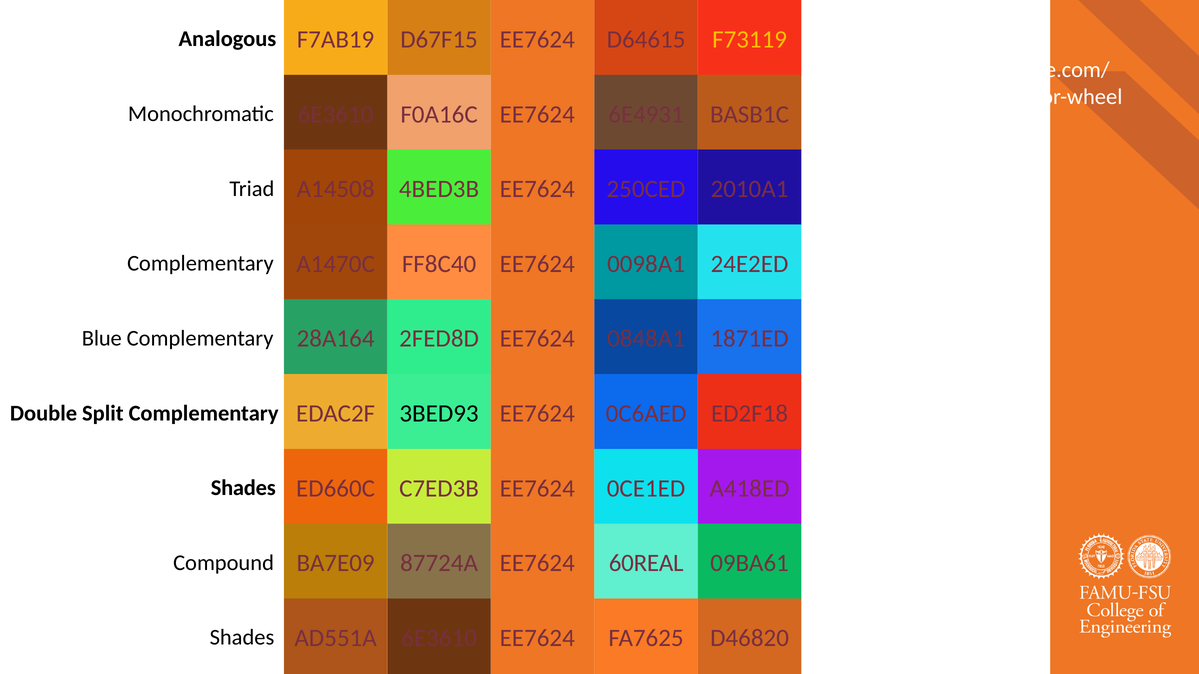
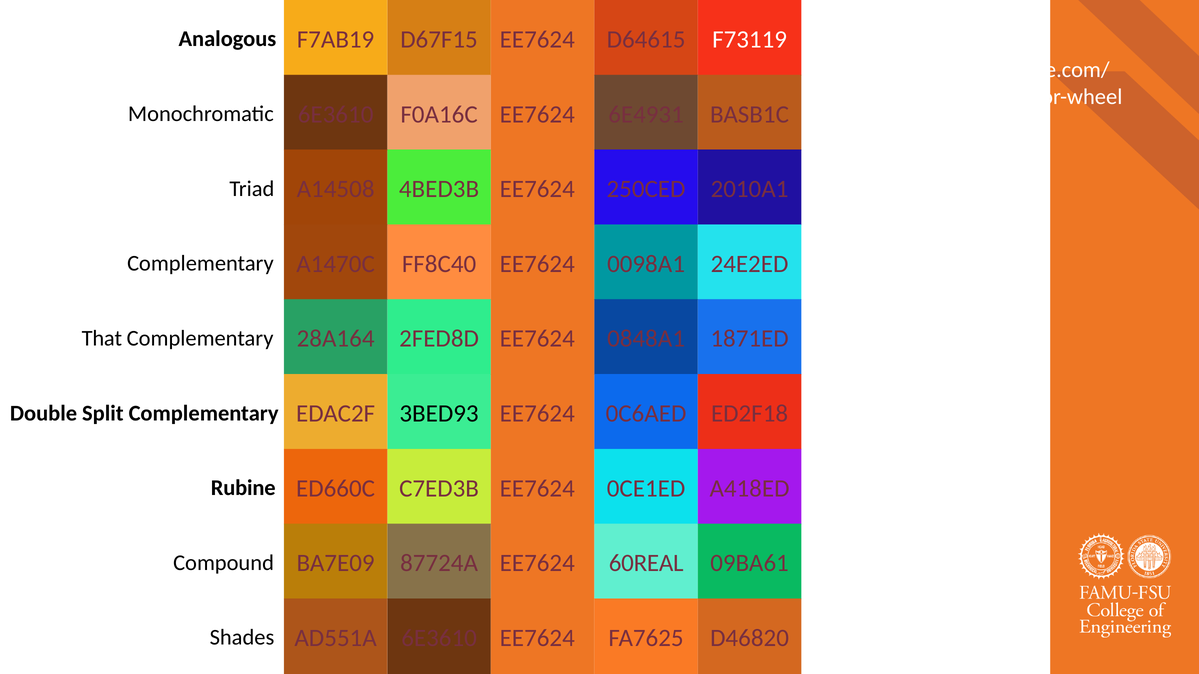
F73119 colour: yellow -> white
Blue: Blue -> That
Shades at (243, 488): Shades -> Rubine
